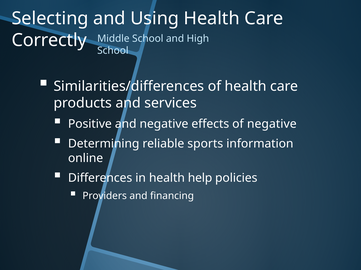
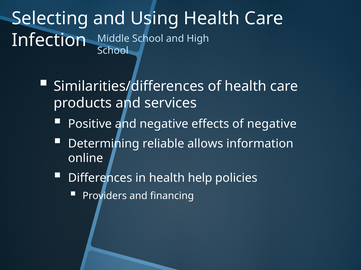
Correctly: Correctly -> Infection
sports: sports -> allows
